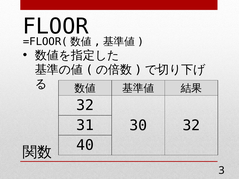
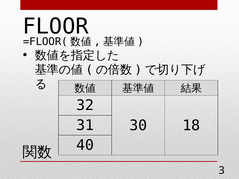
30 32: 32 -> 18
